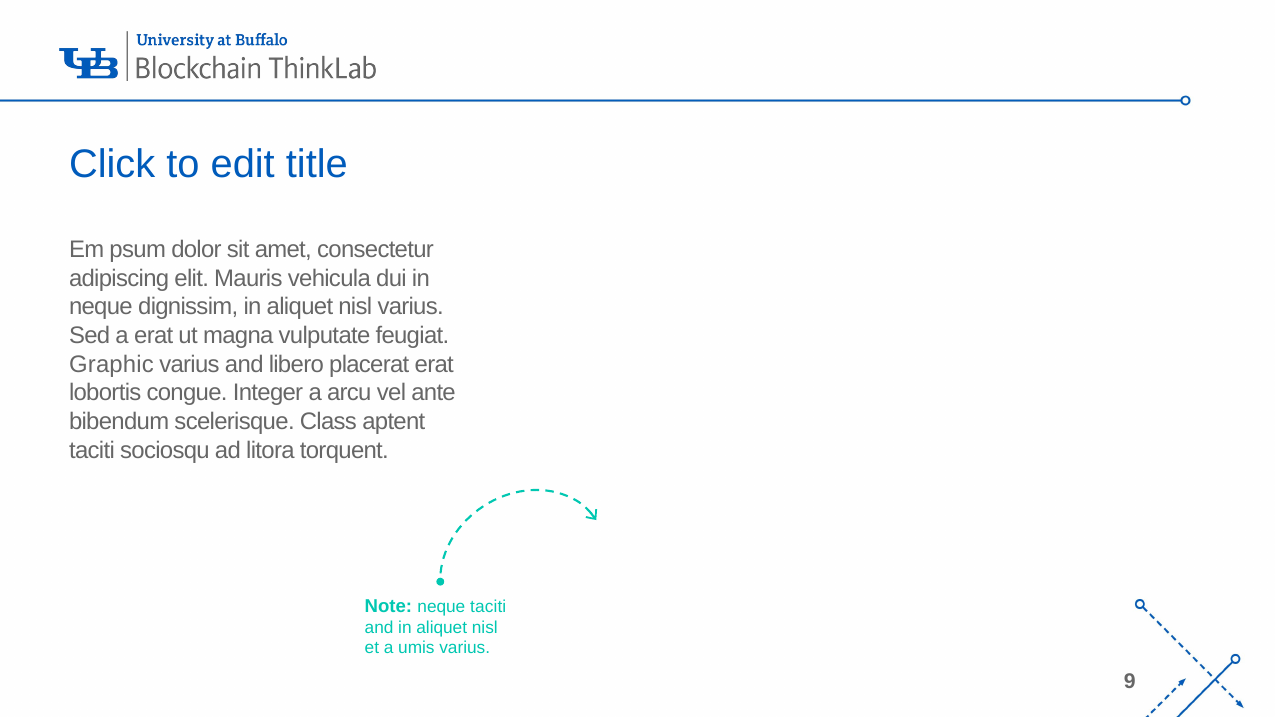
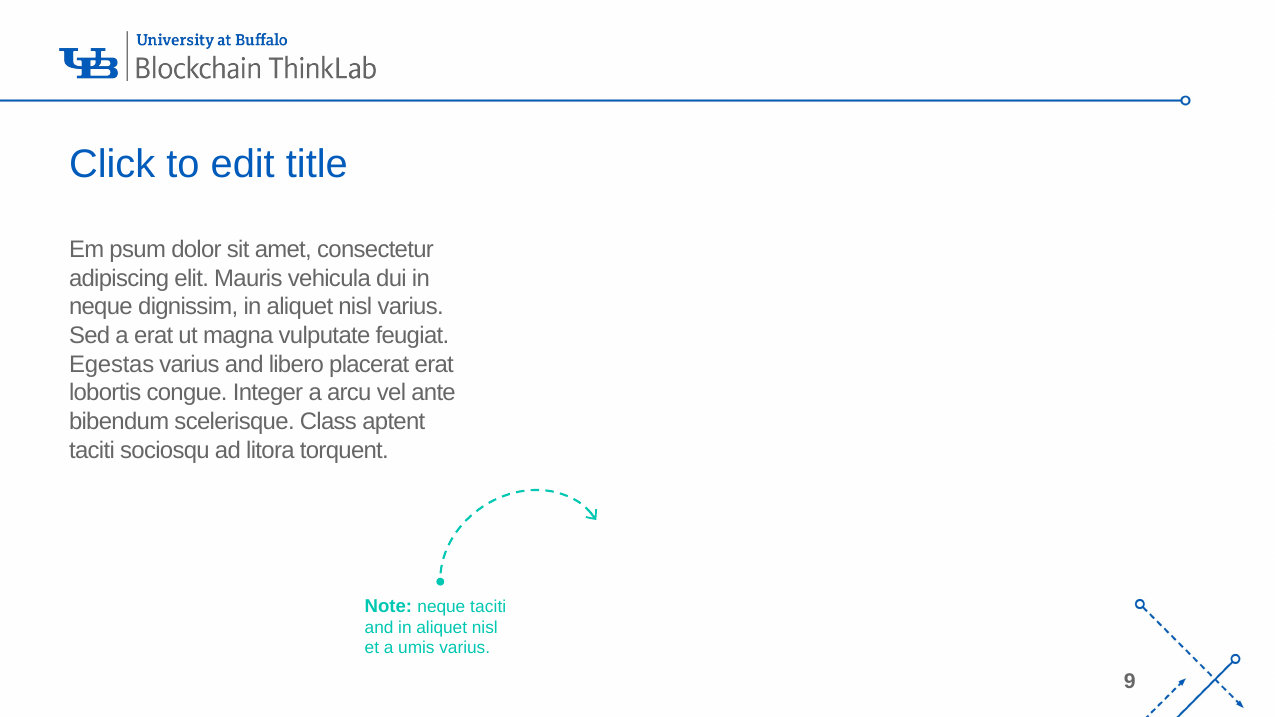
Graphic: Graphic -> Egestas
